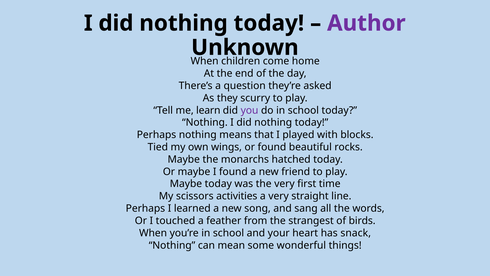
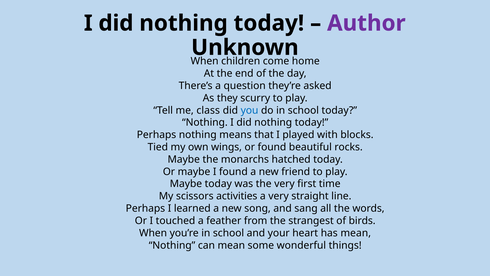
learn: learn -> class
you colour: purple -> blue
has snack: snack -> mean
